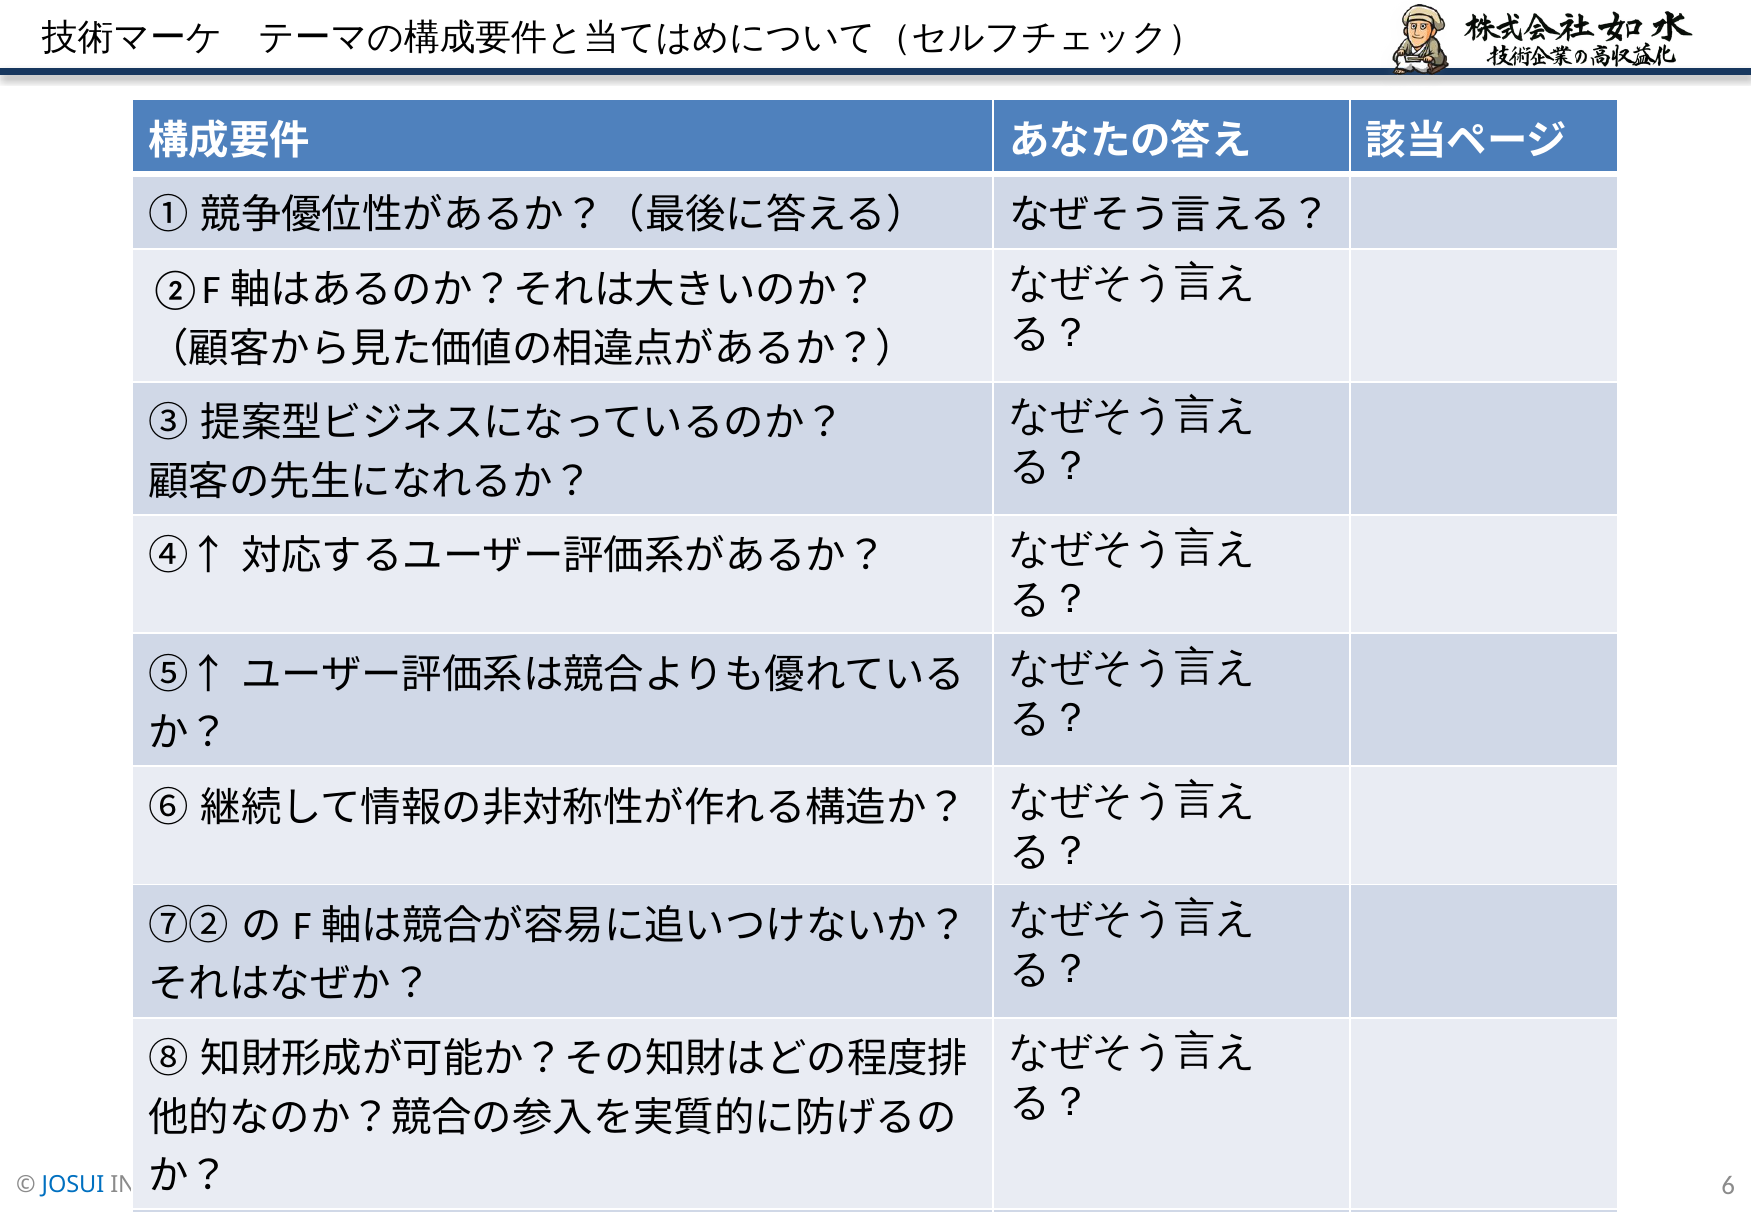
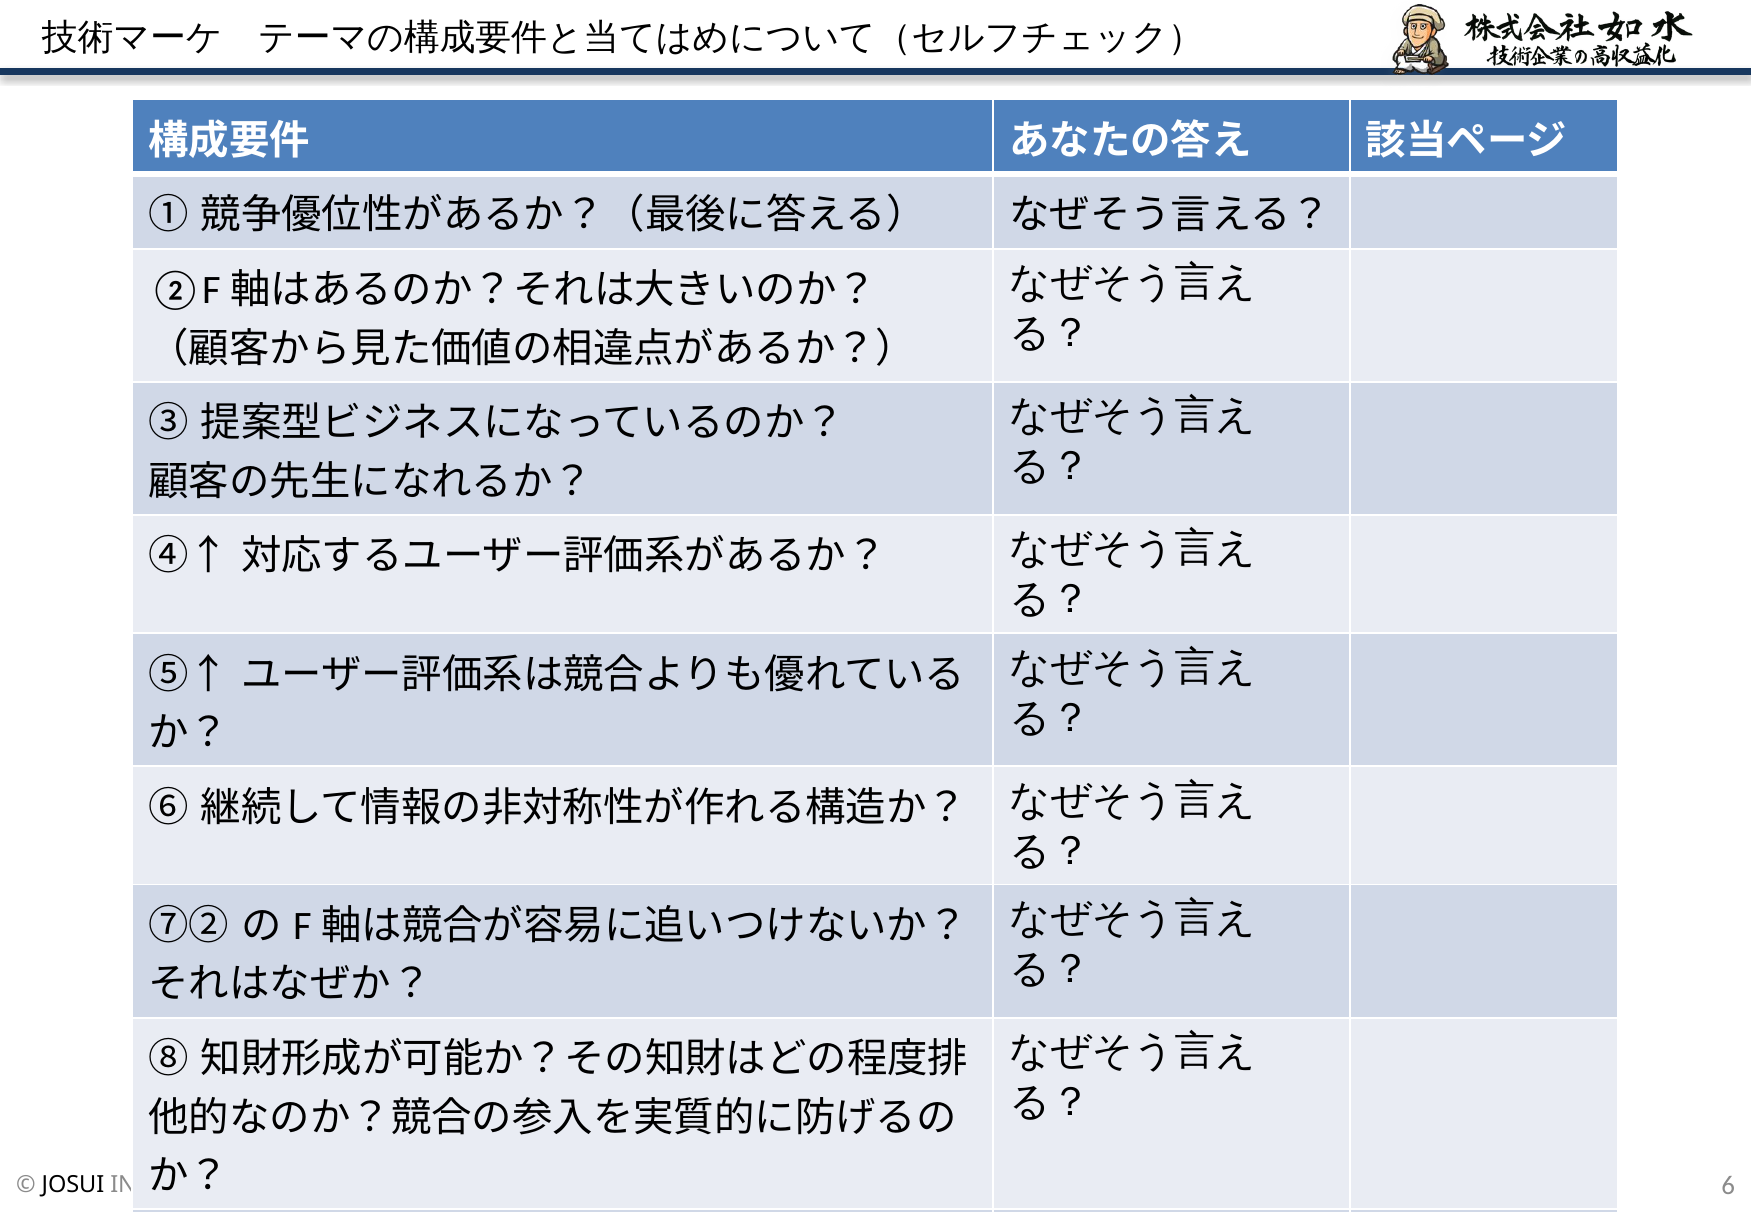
JOSUI colour: blue -> black
